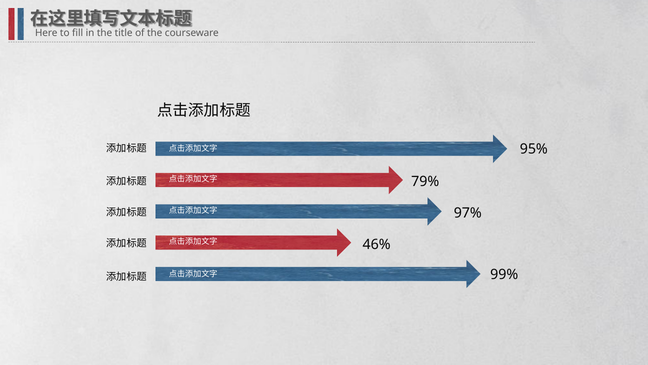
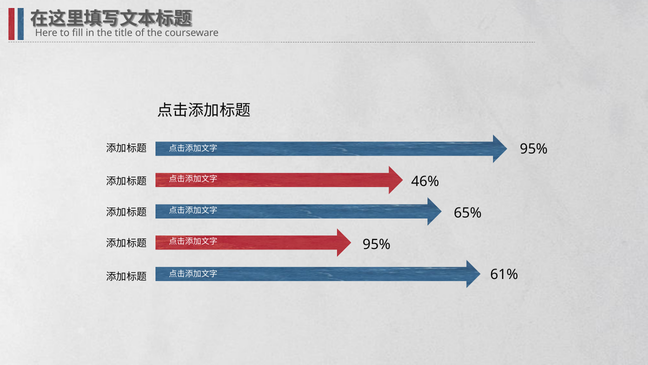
79%: 79% -> 46%
97%: 97% -> 65%
46% at (377, 244): 46% -> 95%
99%: 99% -> 61%
